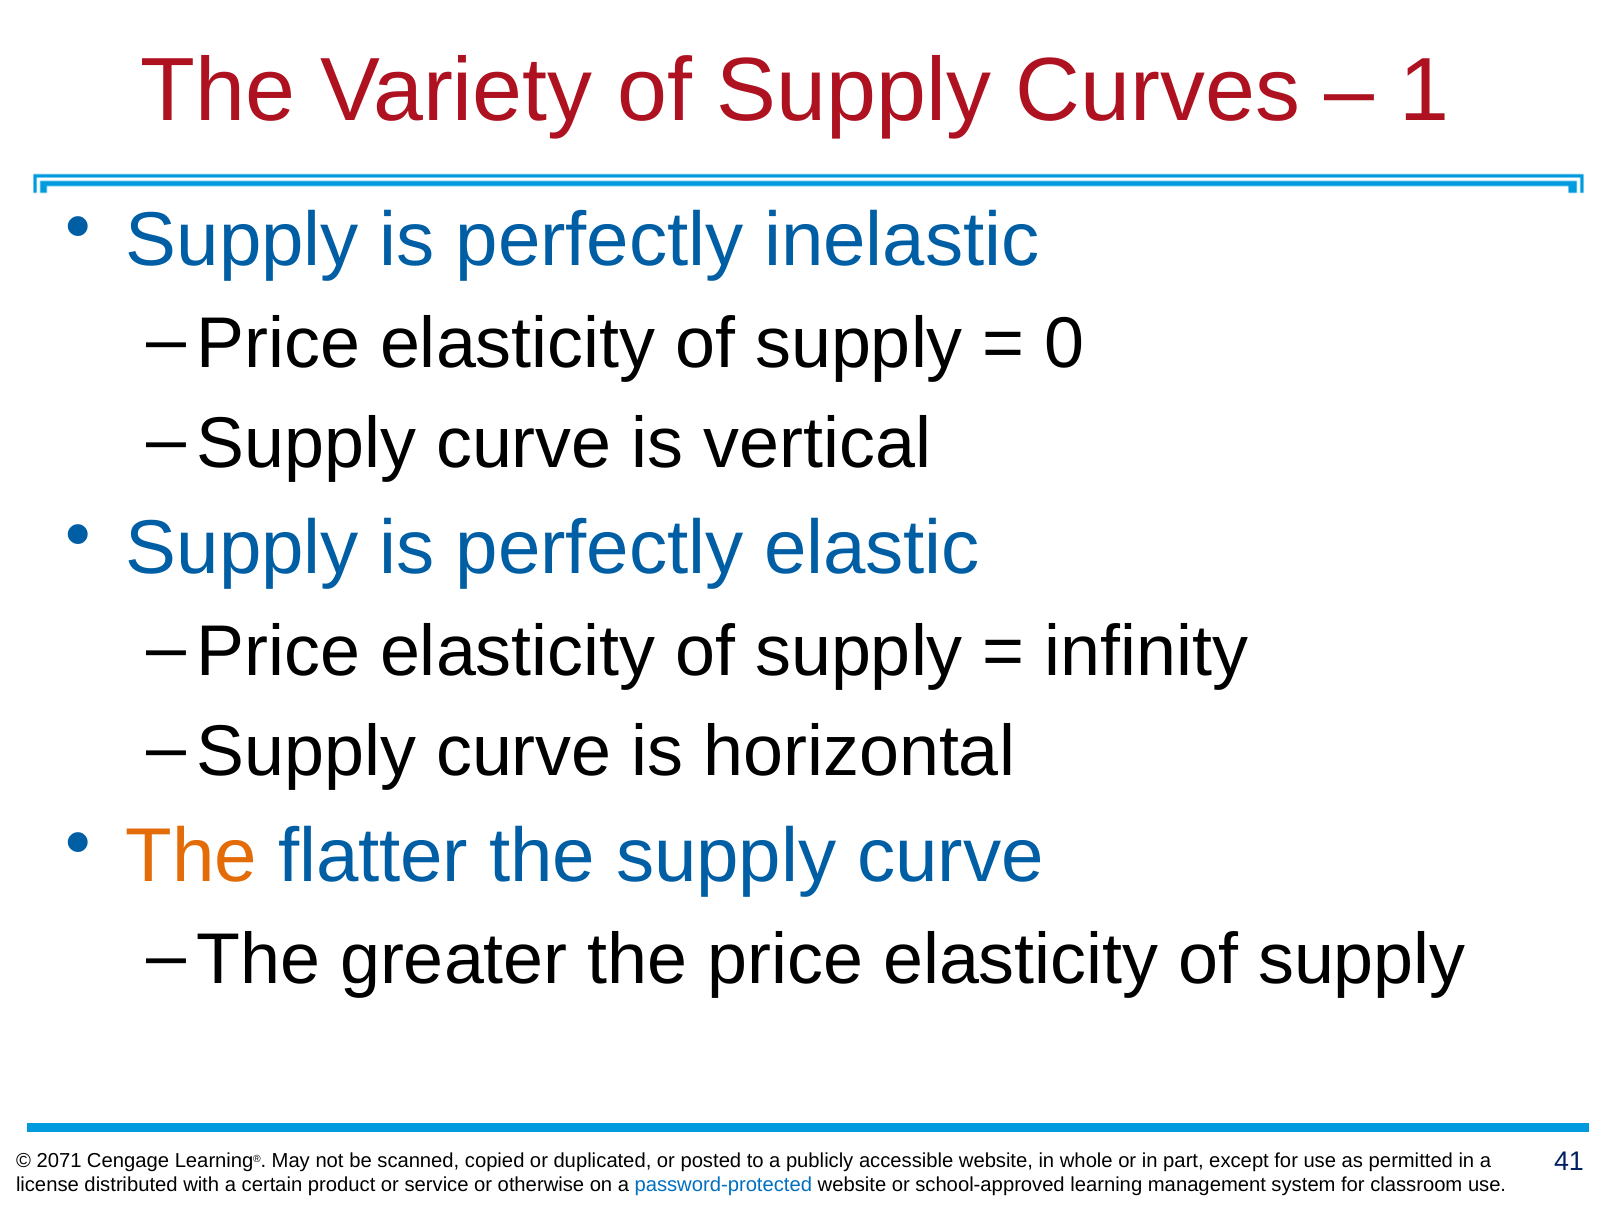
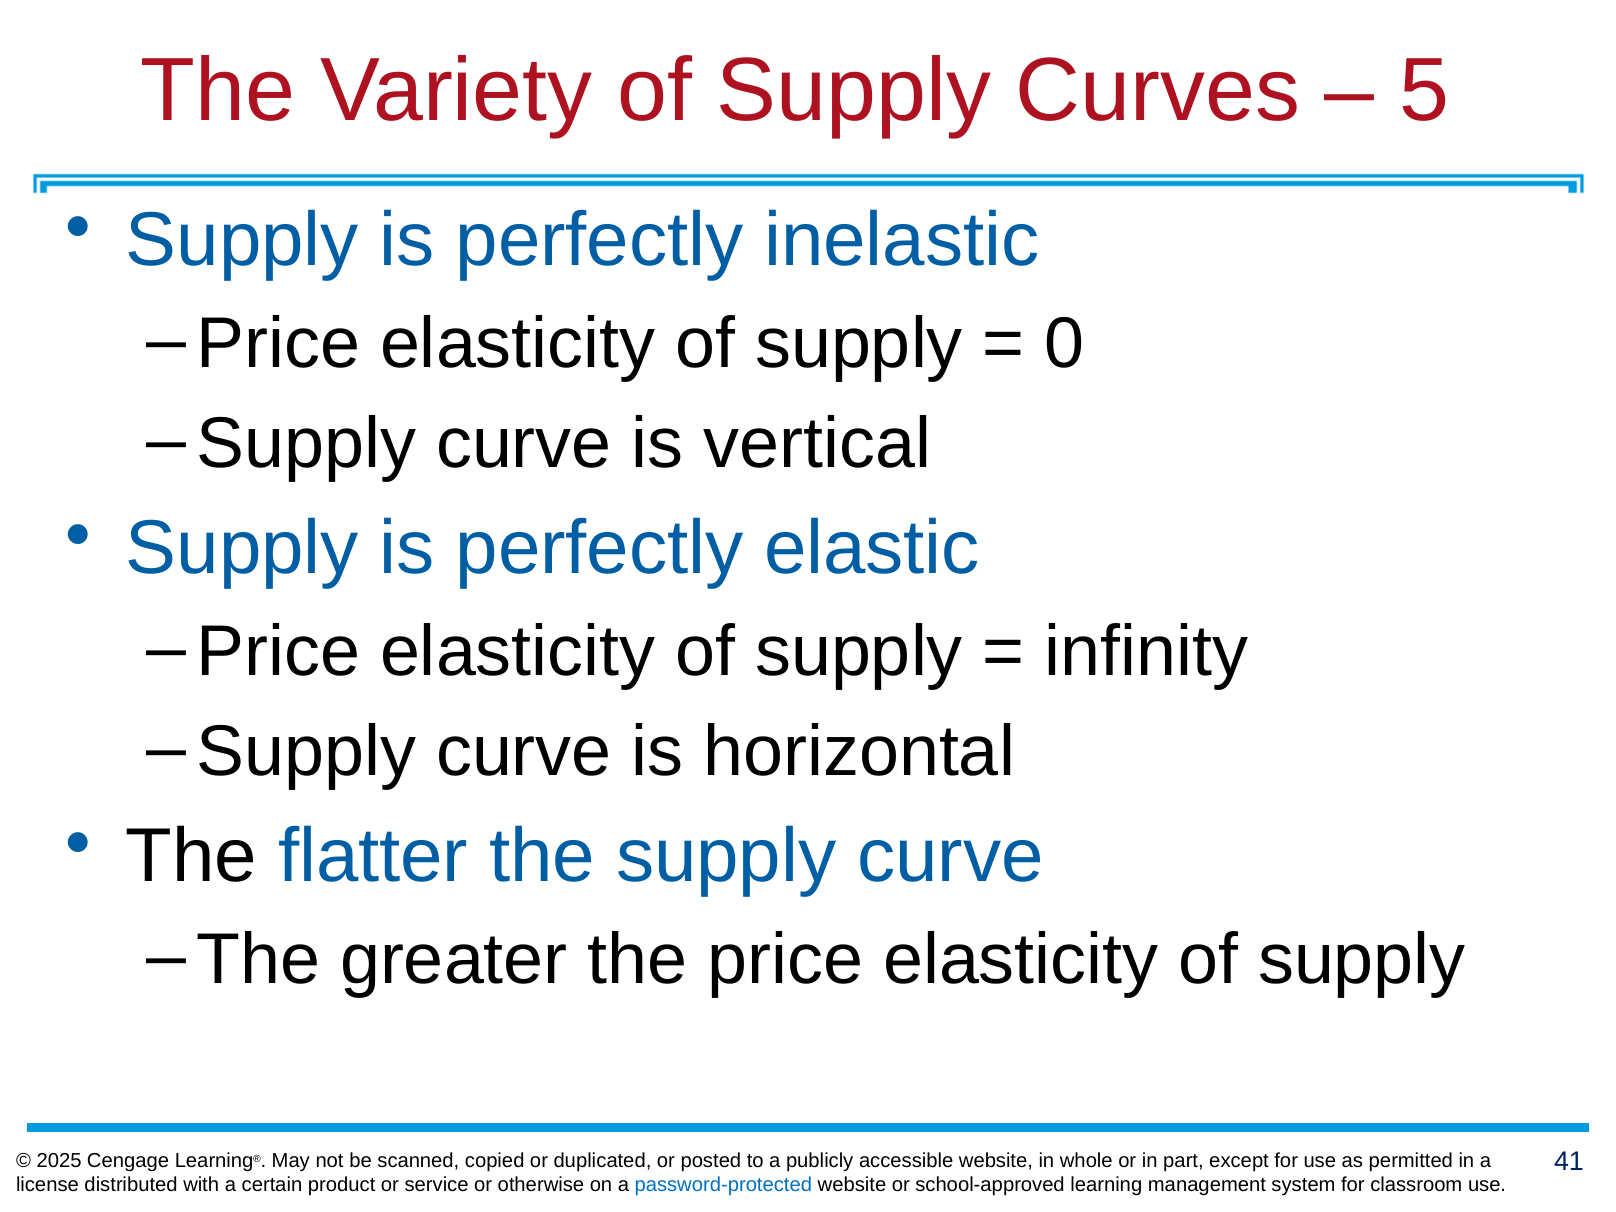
1: 1 -> 5
The at (192, 856) colour: orange -> black
2071: 2071 -> 2025
